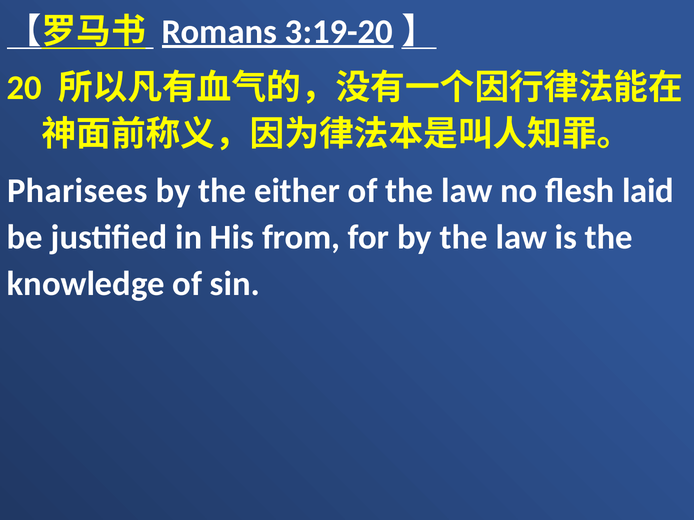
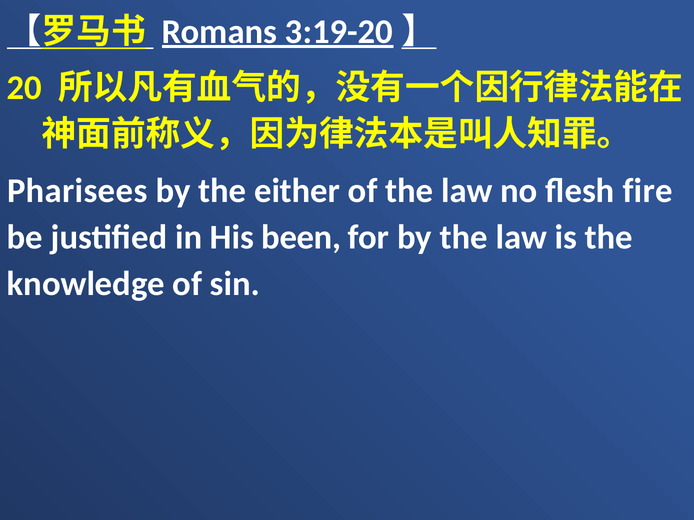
laid: laid -> fire
from: from -> been
